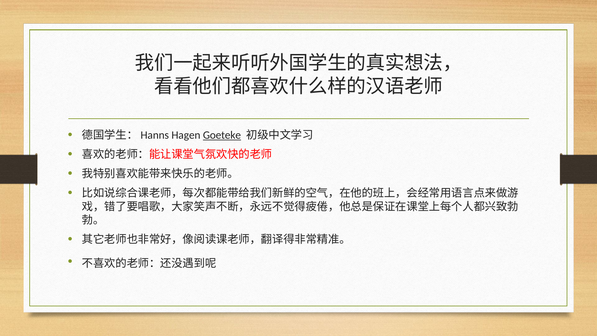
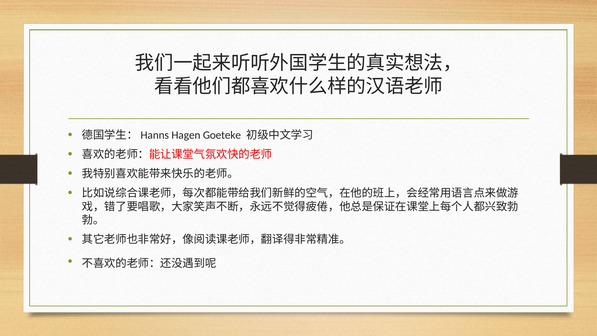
Goeteke underline: present -> none
